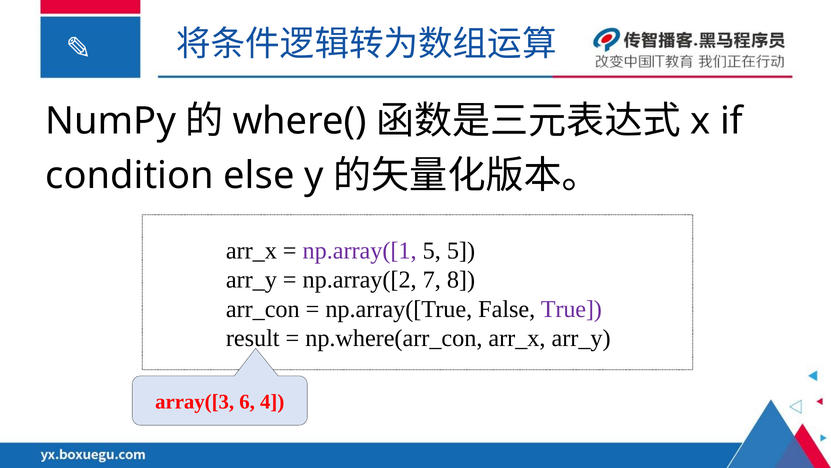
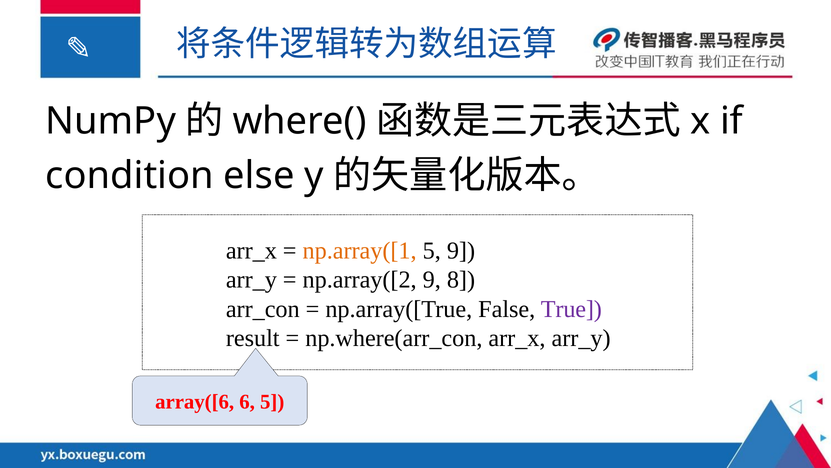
np.array([1 colour: purple -> orange
5 5: 5 -> 9
np.array([2 7: 7 -> 9
array([3: array([3 -> array([6
6 4: 4 -> 5
